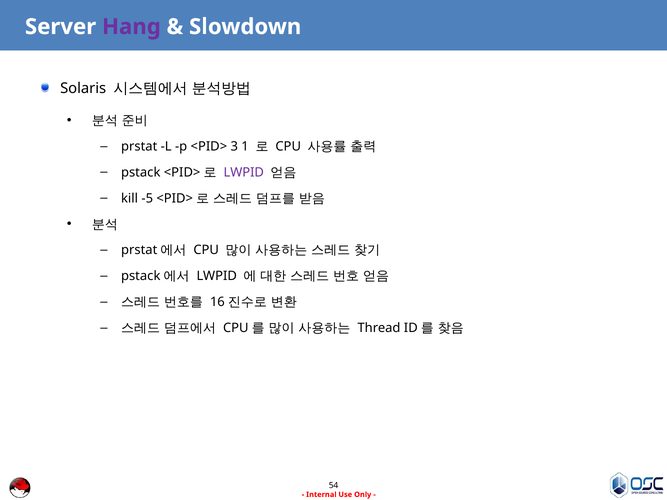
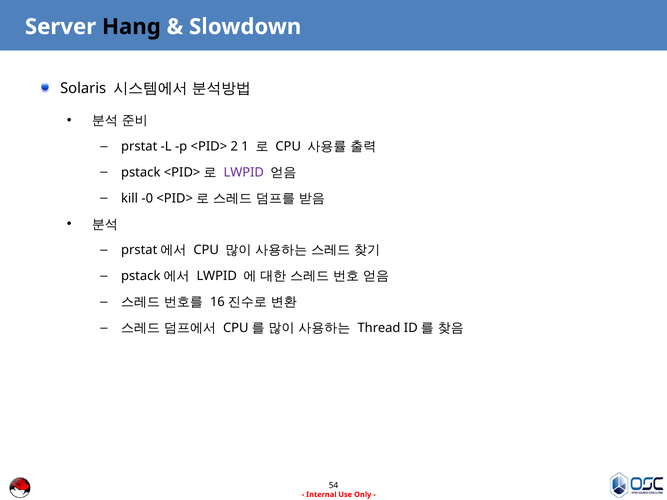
Hang colour: purple -> black
3: 3 -> 2
-5: -5 -> -0
